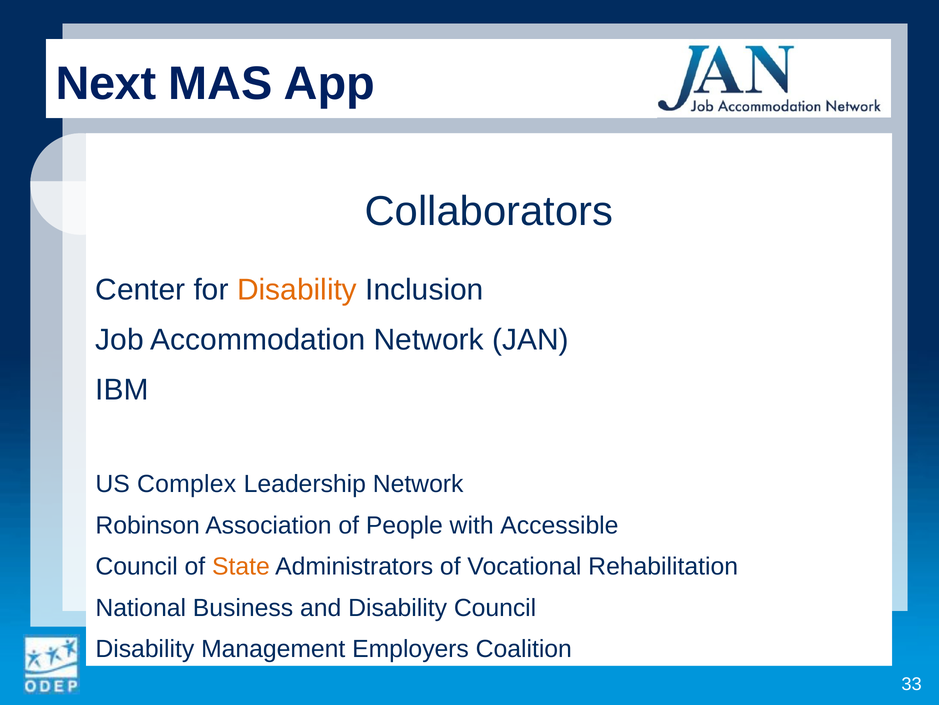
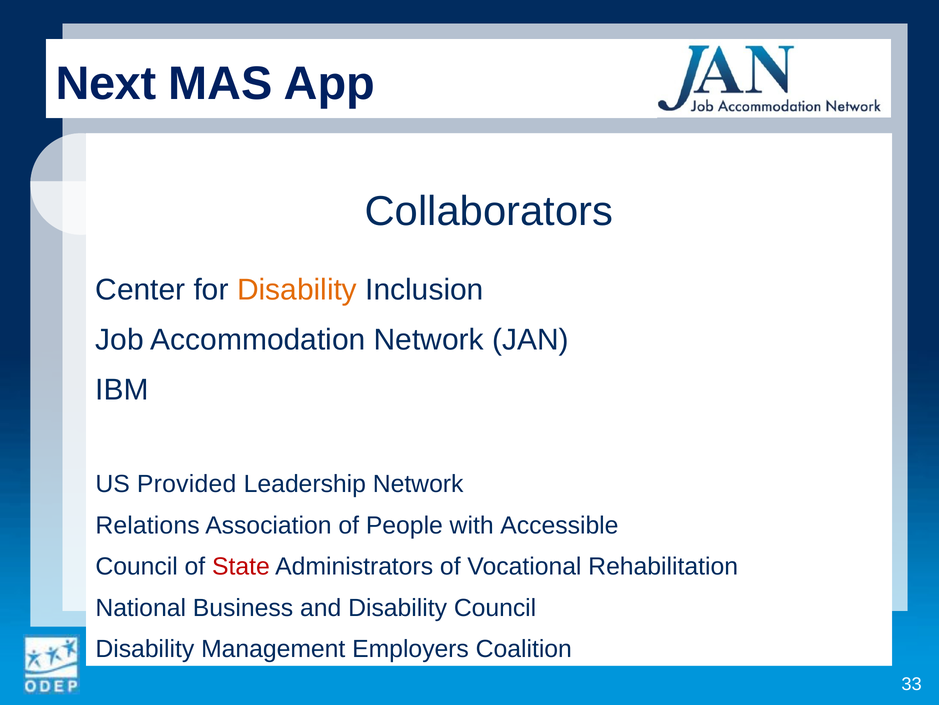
Complex: Complex -> Provided
Robinson: Robinson -> Relations
State colour: orange -> red
